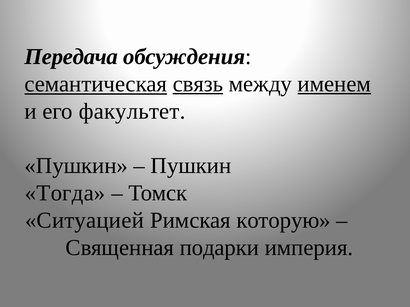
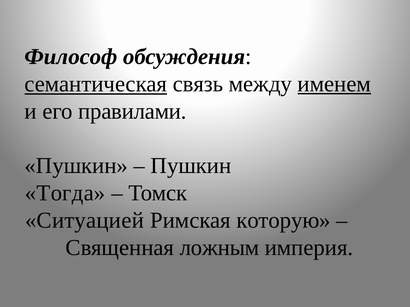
Передача: Передача -> Философ
связь underline: present -> none
факультет: факультет -> правилами
подарки: подарки -> ложным
